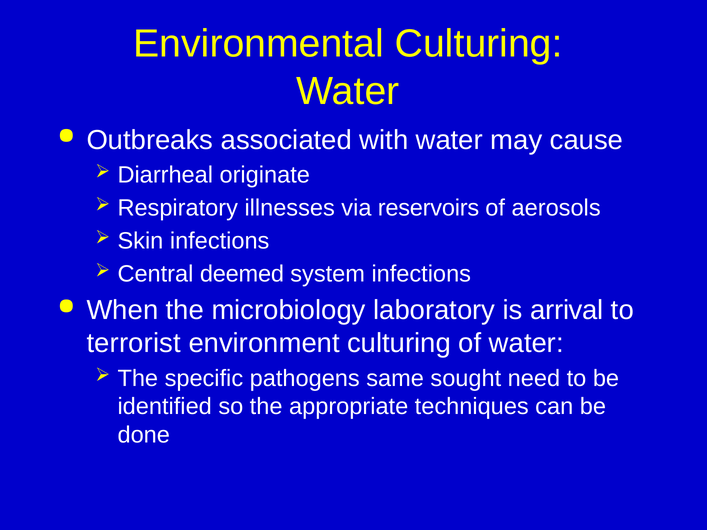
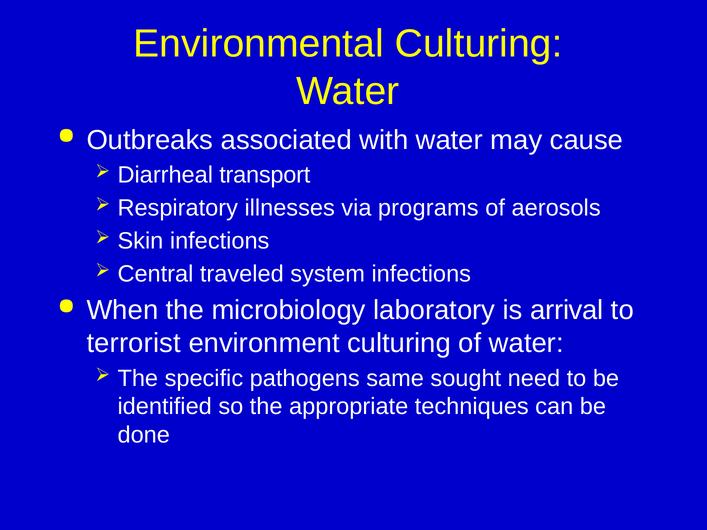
originate: originate -> transport
reservoirs: reservoirs -> programs
deemed: deemed -> traveled
